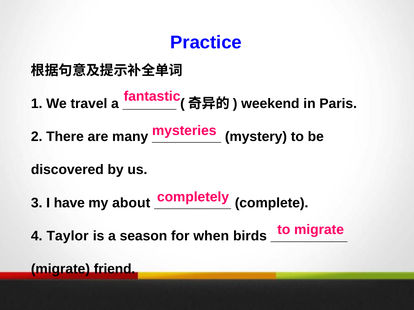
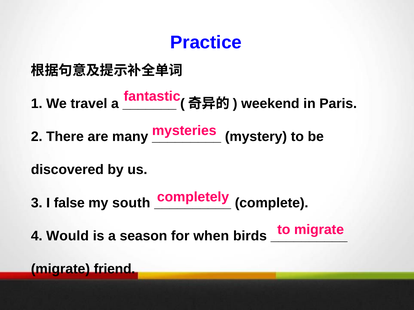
have: have -> false
about: about -> south
Taylor: Taylor -> Would
